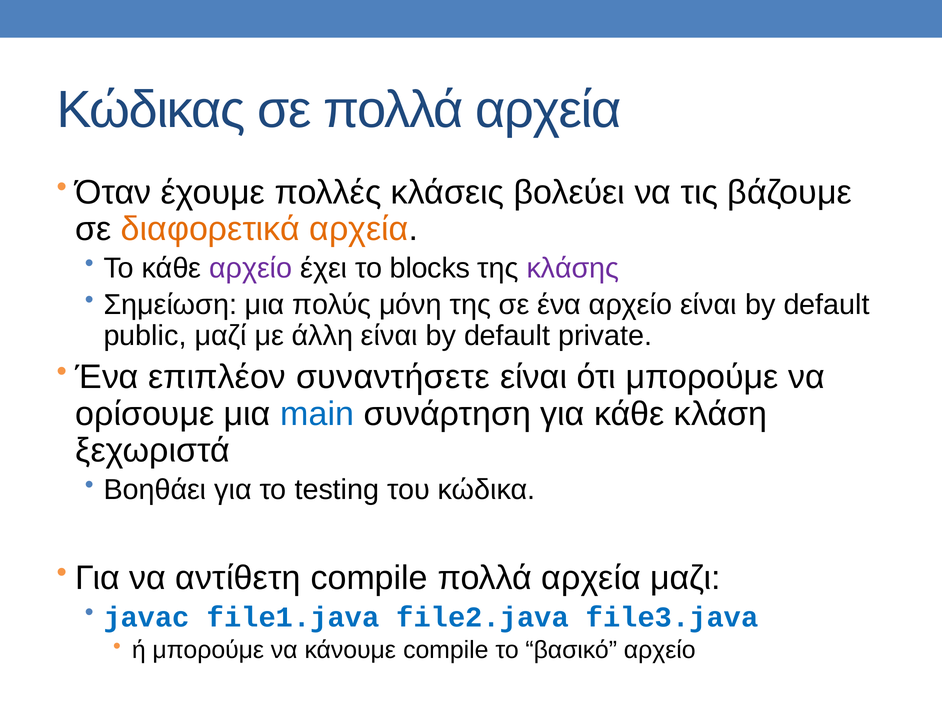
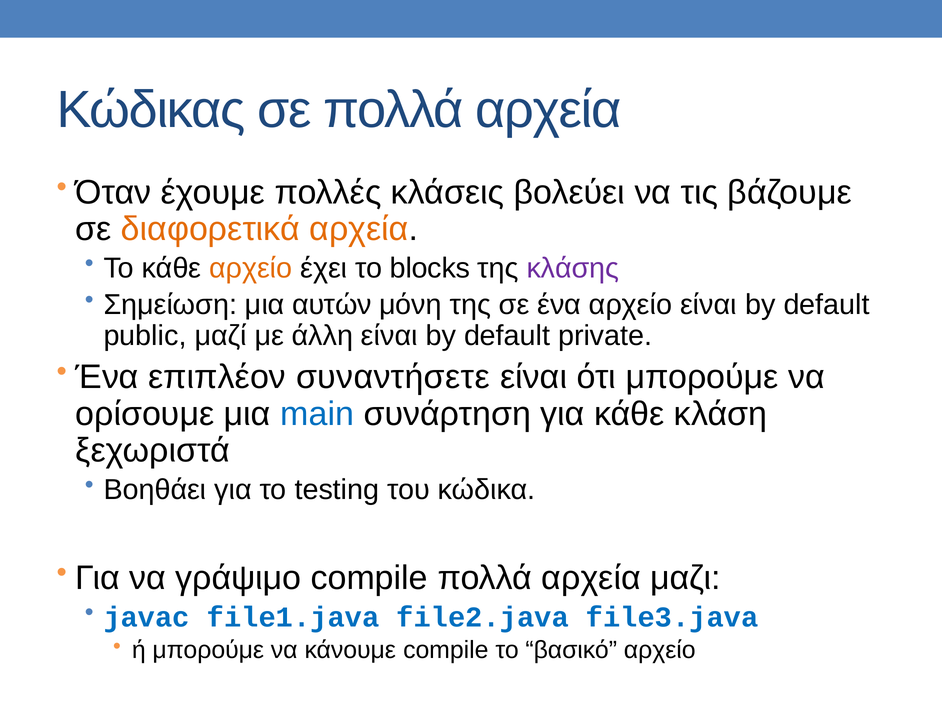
αρχείο at (251, 268) colour: purple -> orange
πολύς: πολύς -> αυτών
αντίθετη: αντίθετη -> γράψιμο
